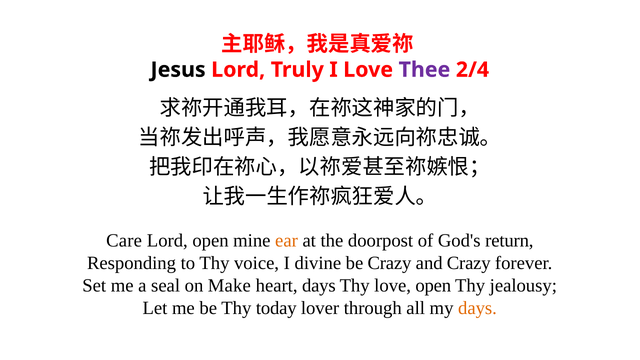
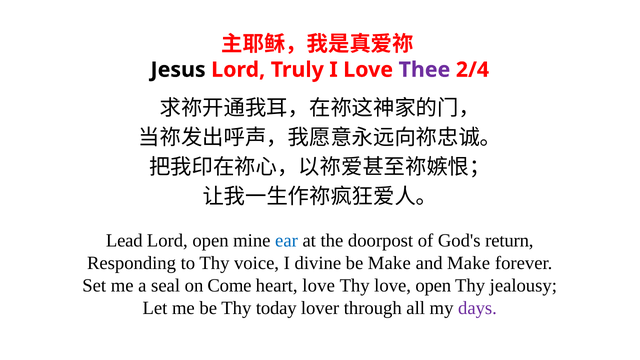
Care: Care -> Lead
ear colour: orange -> blue
be Crazy: Crazy -> Make
and Crazy: Crazy -> Make
Make: Make -> Come
heart days: days -> love
days at (477, 308) colour: orange -> purple
